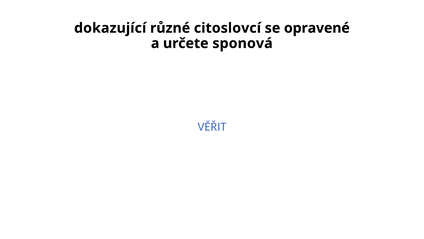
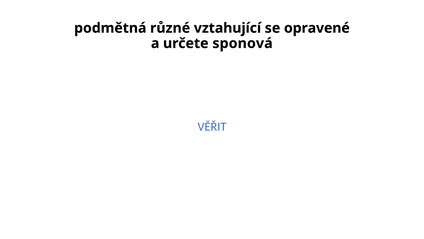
dokazující: dokazující -> podmětná
citoslovcí: citoslovcí -> vztahující
